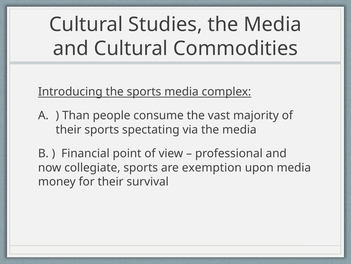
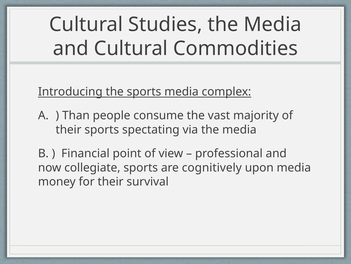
exemption: exemption -> cognitively
